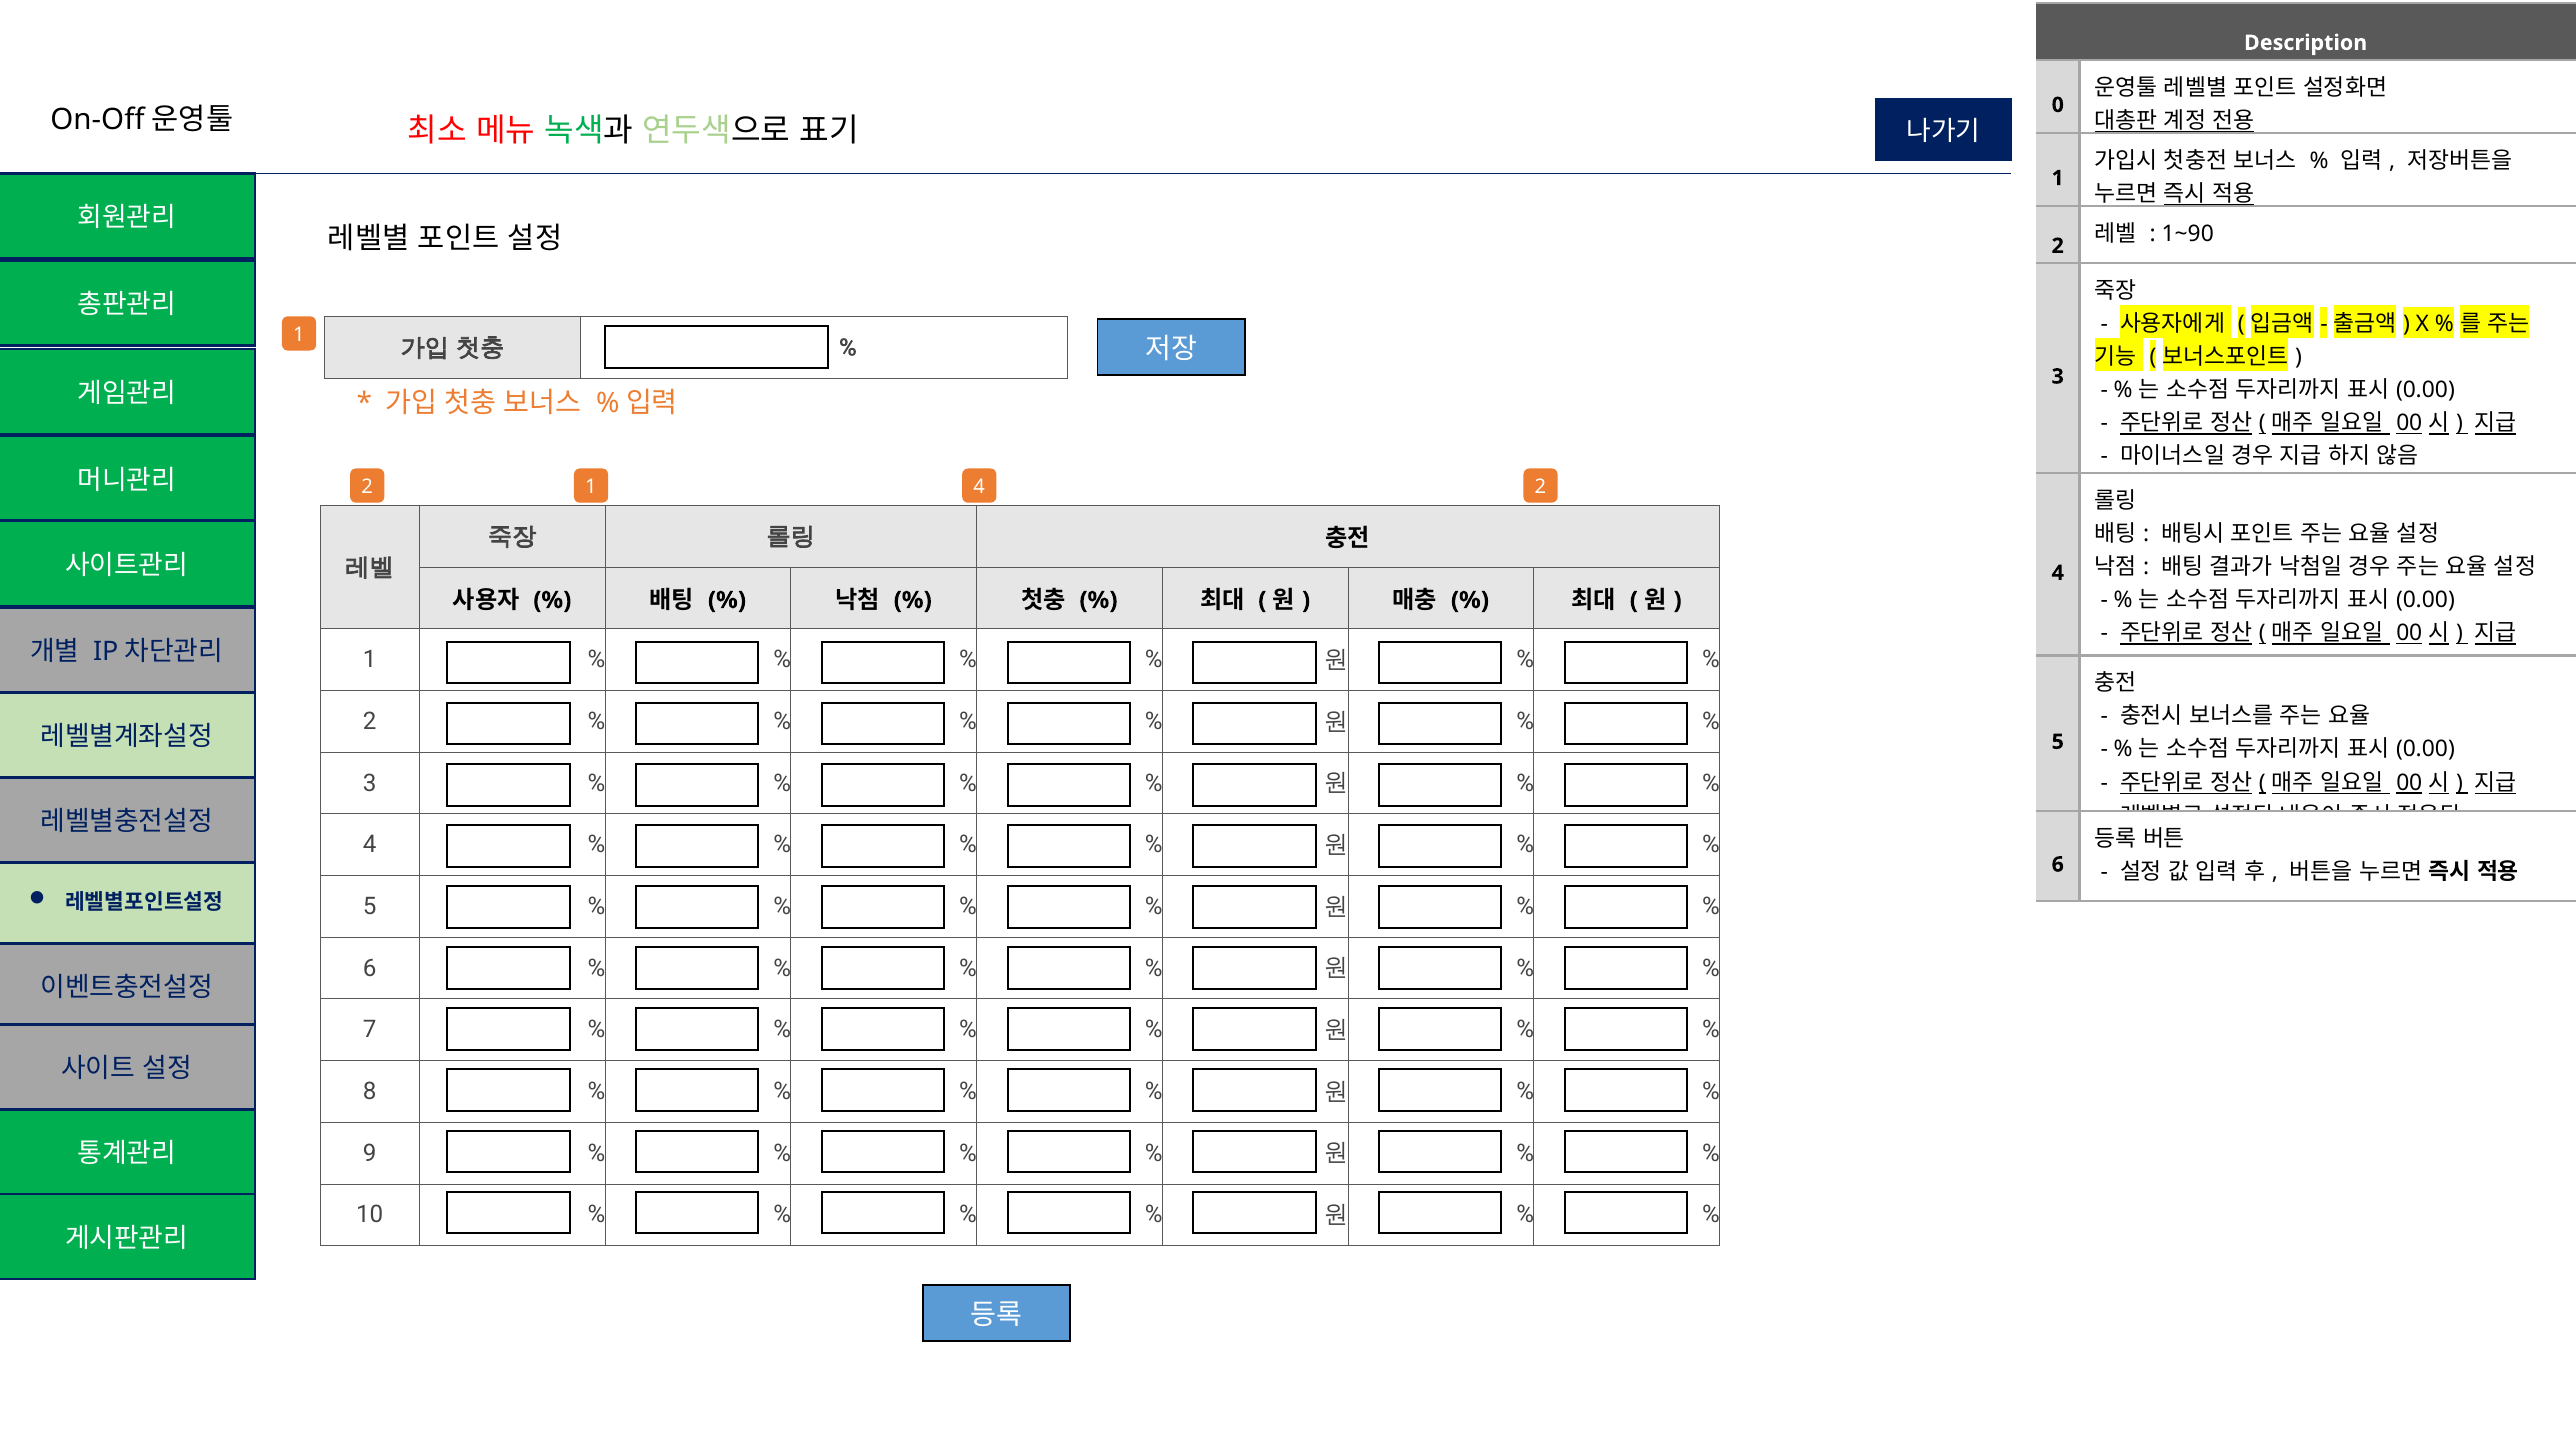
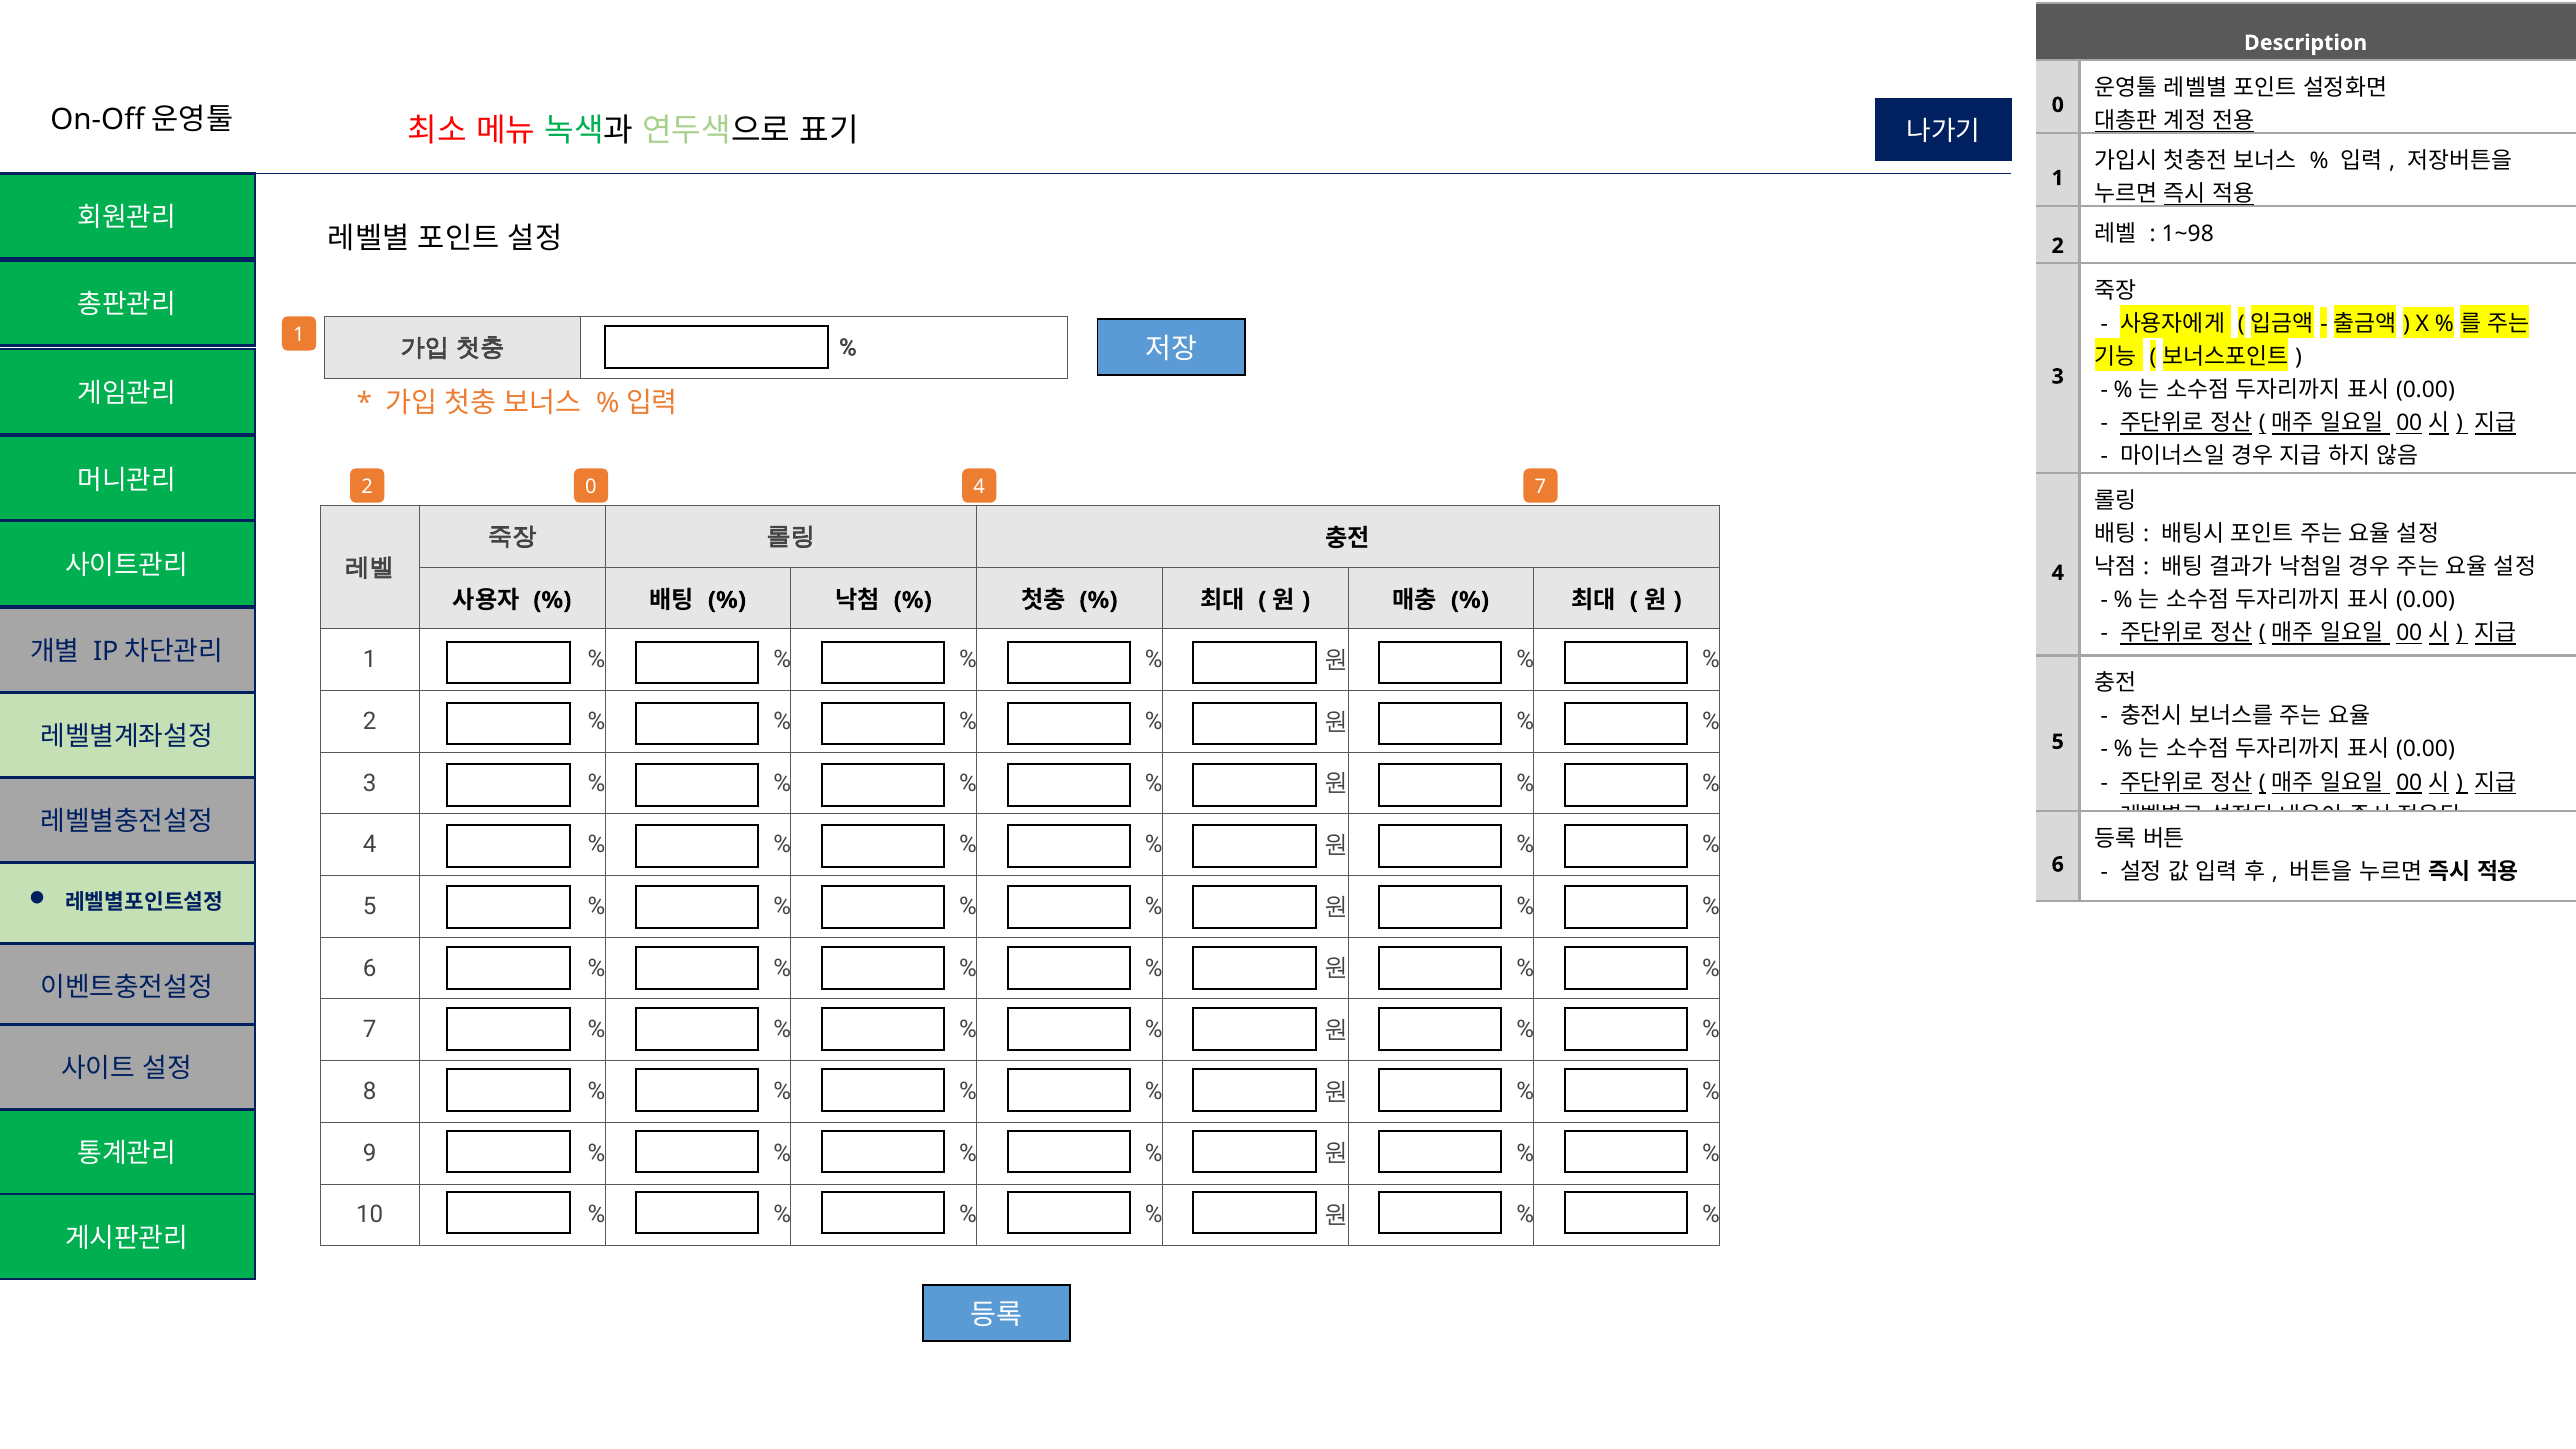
1~90: 1~90 -> 1~98
2 1: 1 -> 0
4 2: 2 -> 7
